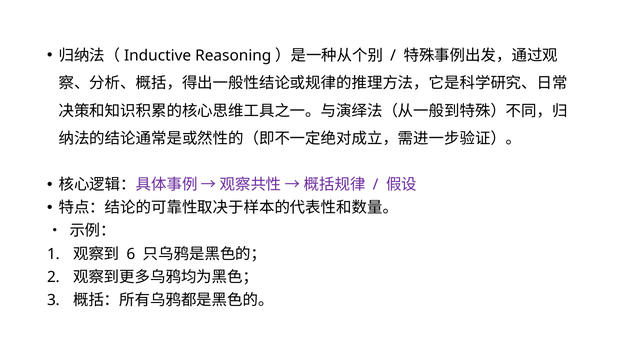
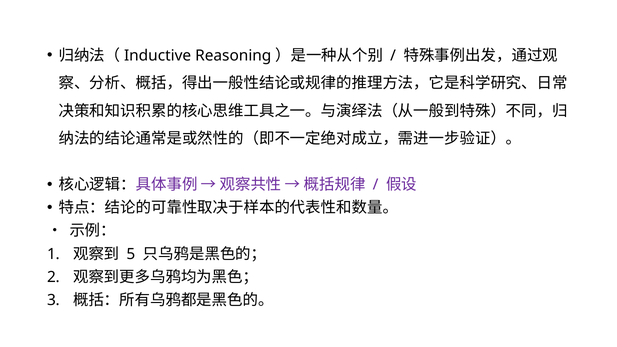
6: 6 -> 5
